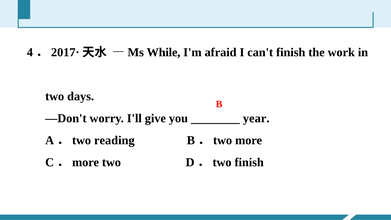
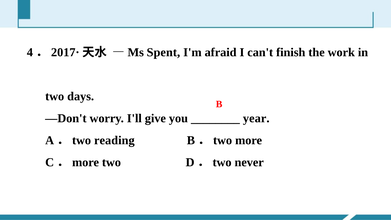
While: While -> Spent
two finish: finish -> never
